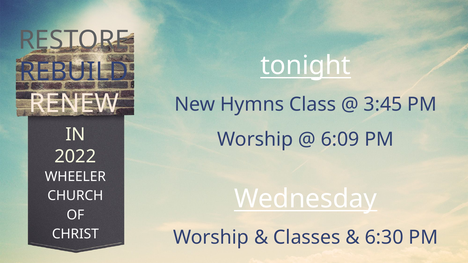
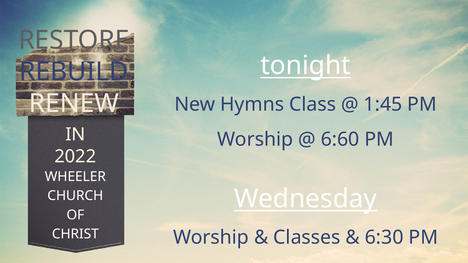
3:45: 3:45 -> 1:45
6:09: 6:09 -> 6:60
